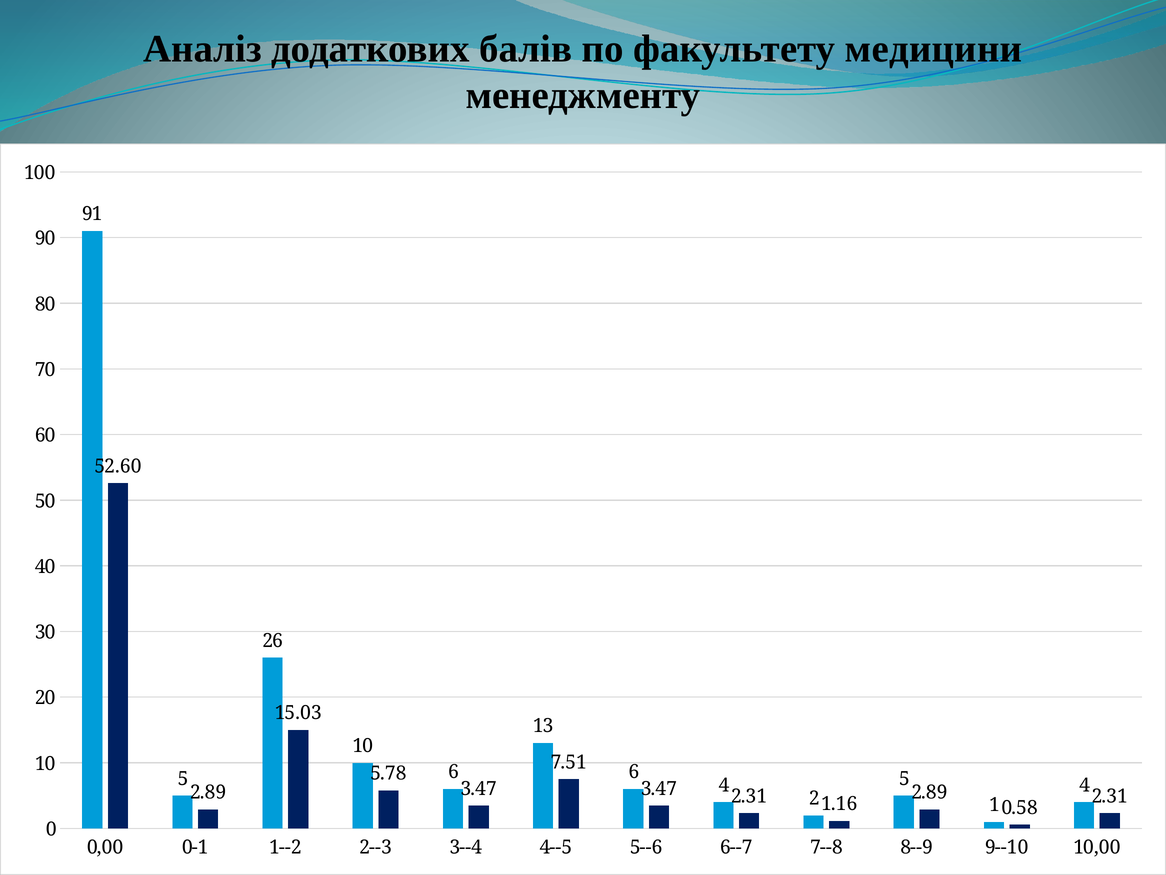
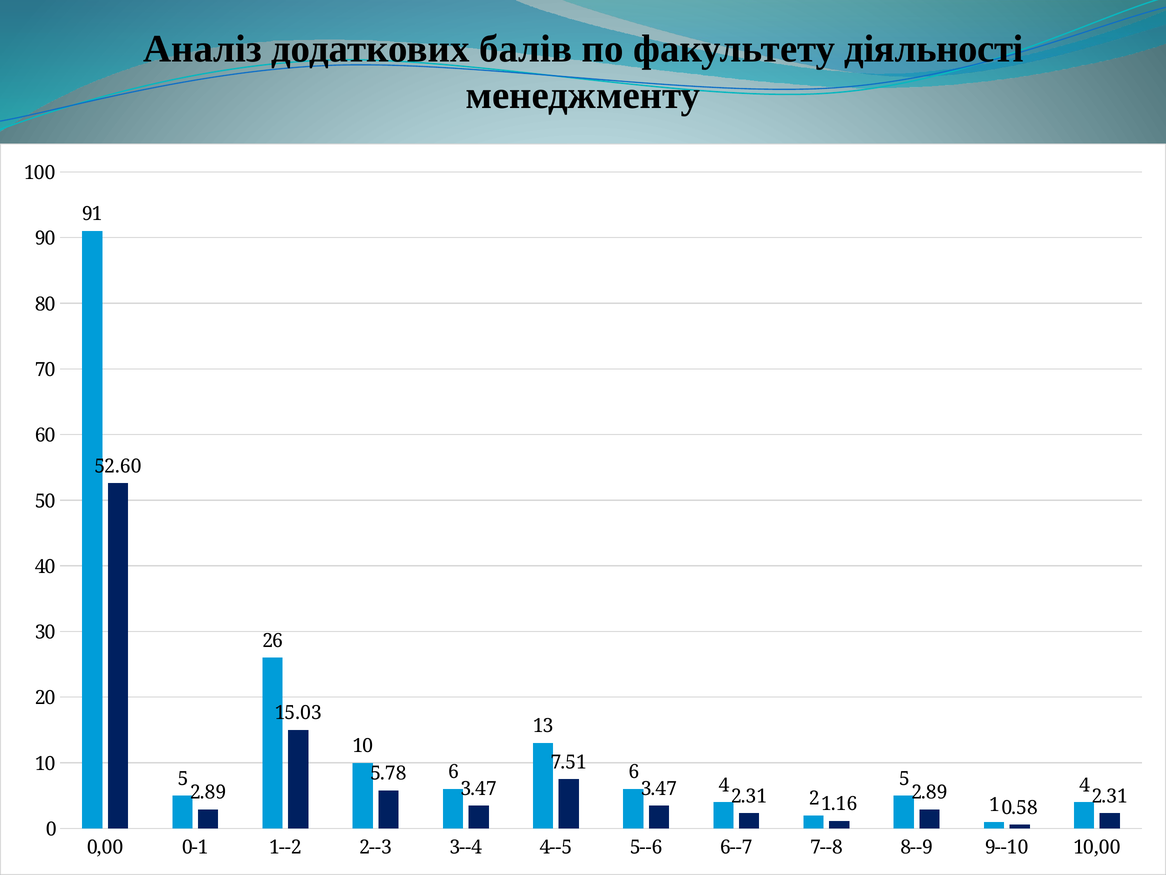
медицини: медицини -> діяльності
